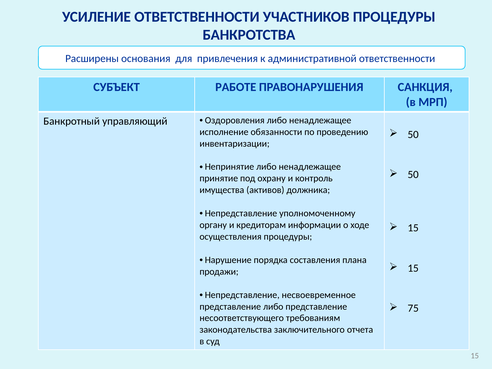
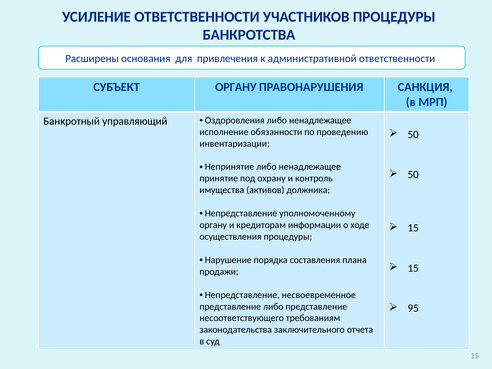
СУБЪЕКТ РАБОТЕ: РАБОТЕ -> ОРГАНУ
75: 75 -> 95
